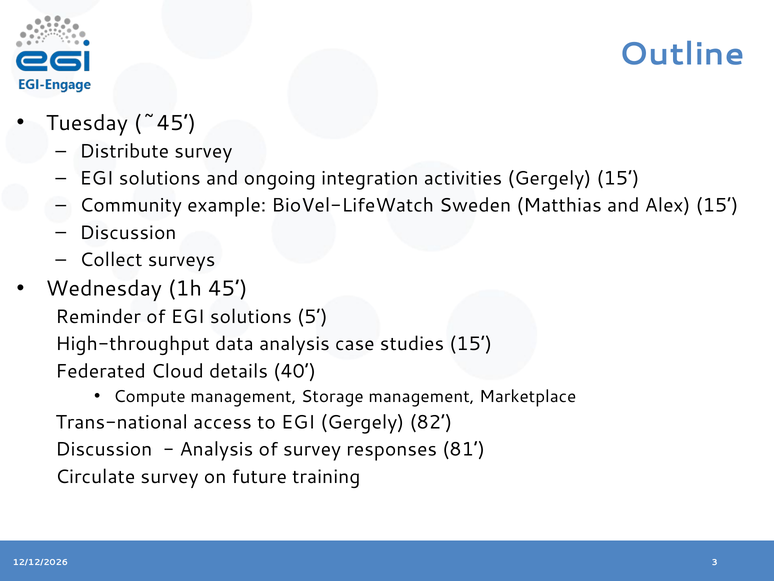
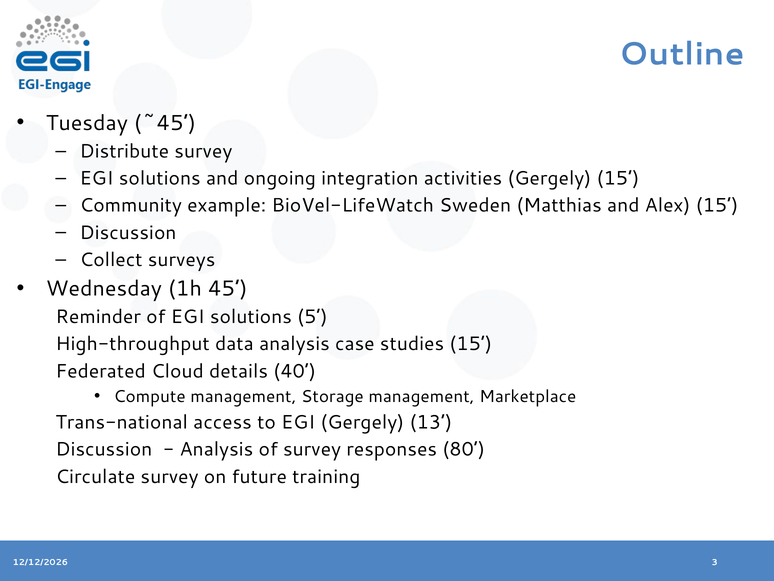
82: 82 -> 13
81: 81 -> 80
